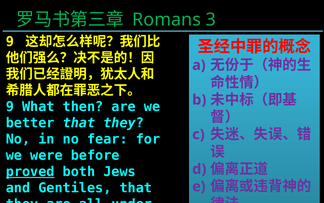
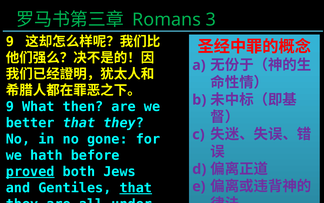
fear: fear -> gone
were: were -> hath
that at (136, 187) underline: none -> present
